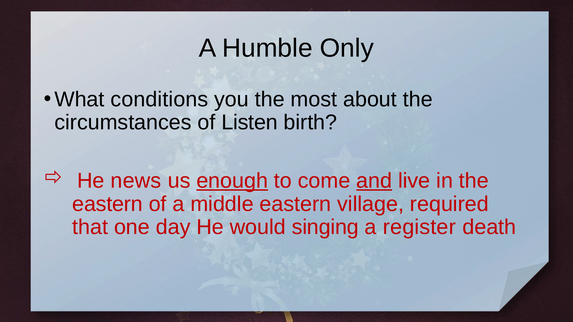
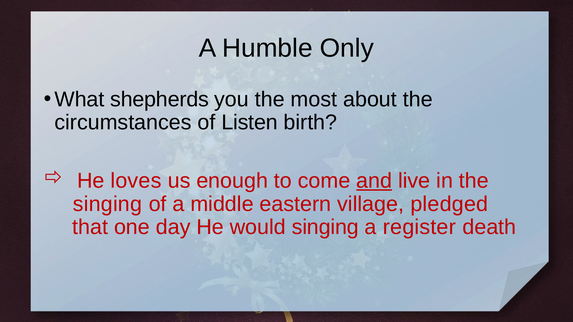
conditions: conditions -> shepherds
news: news -> loves
enough underline: present -> none
eastern at (108, 204): eastern -> singing
required: required -> pledged
